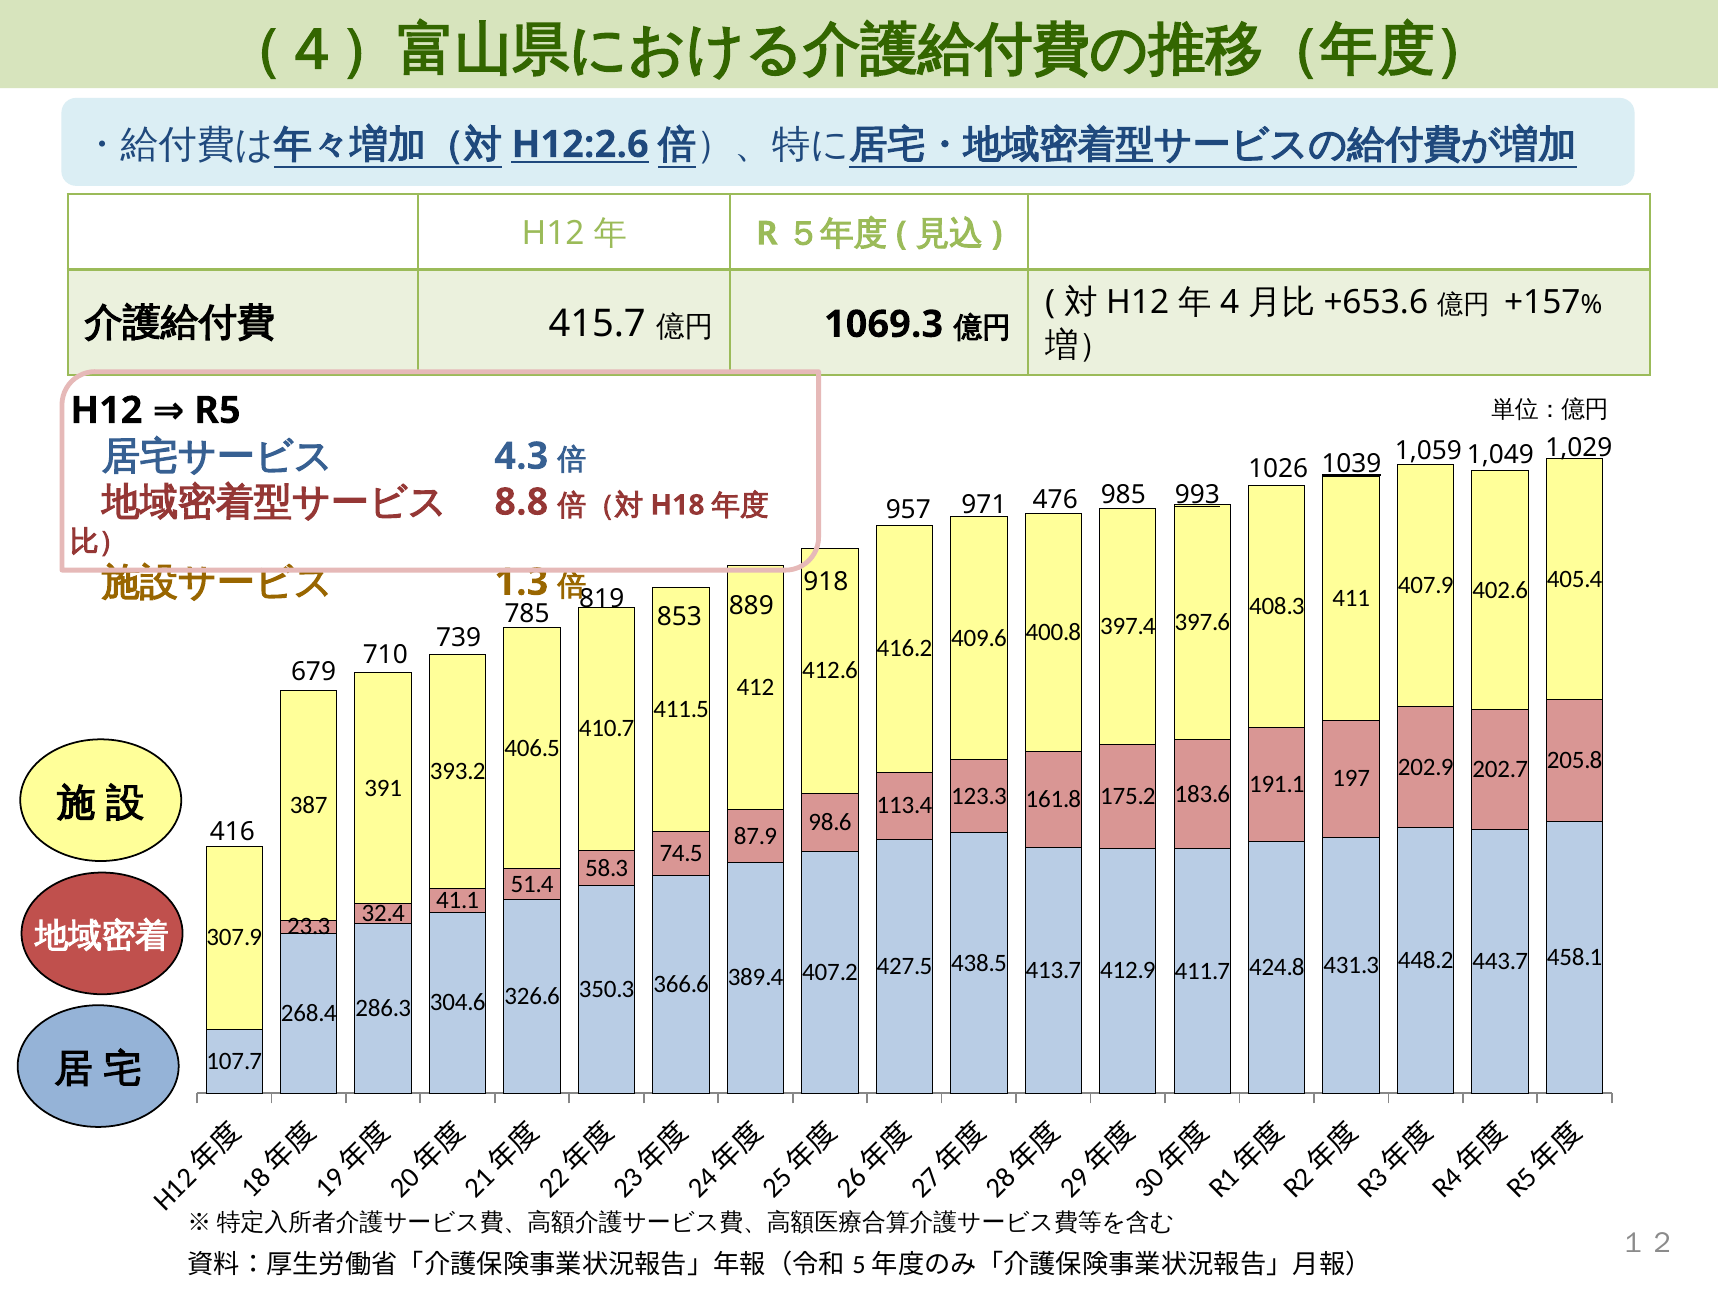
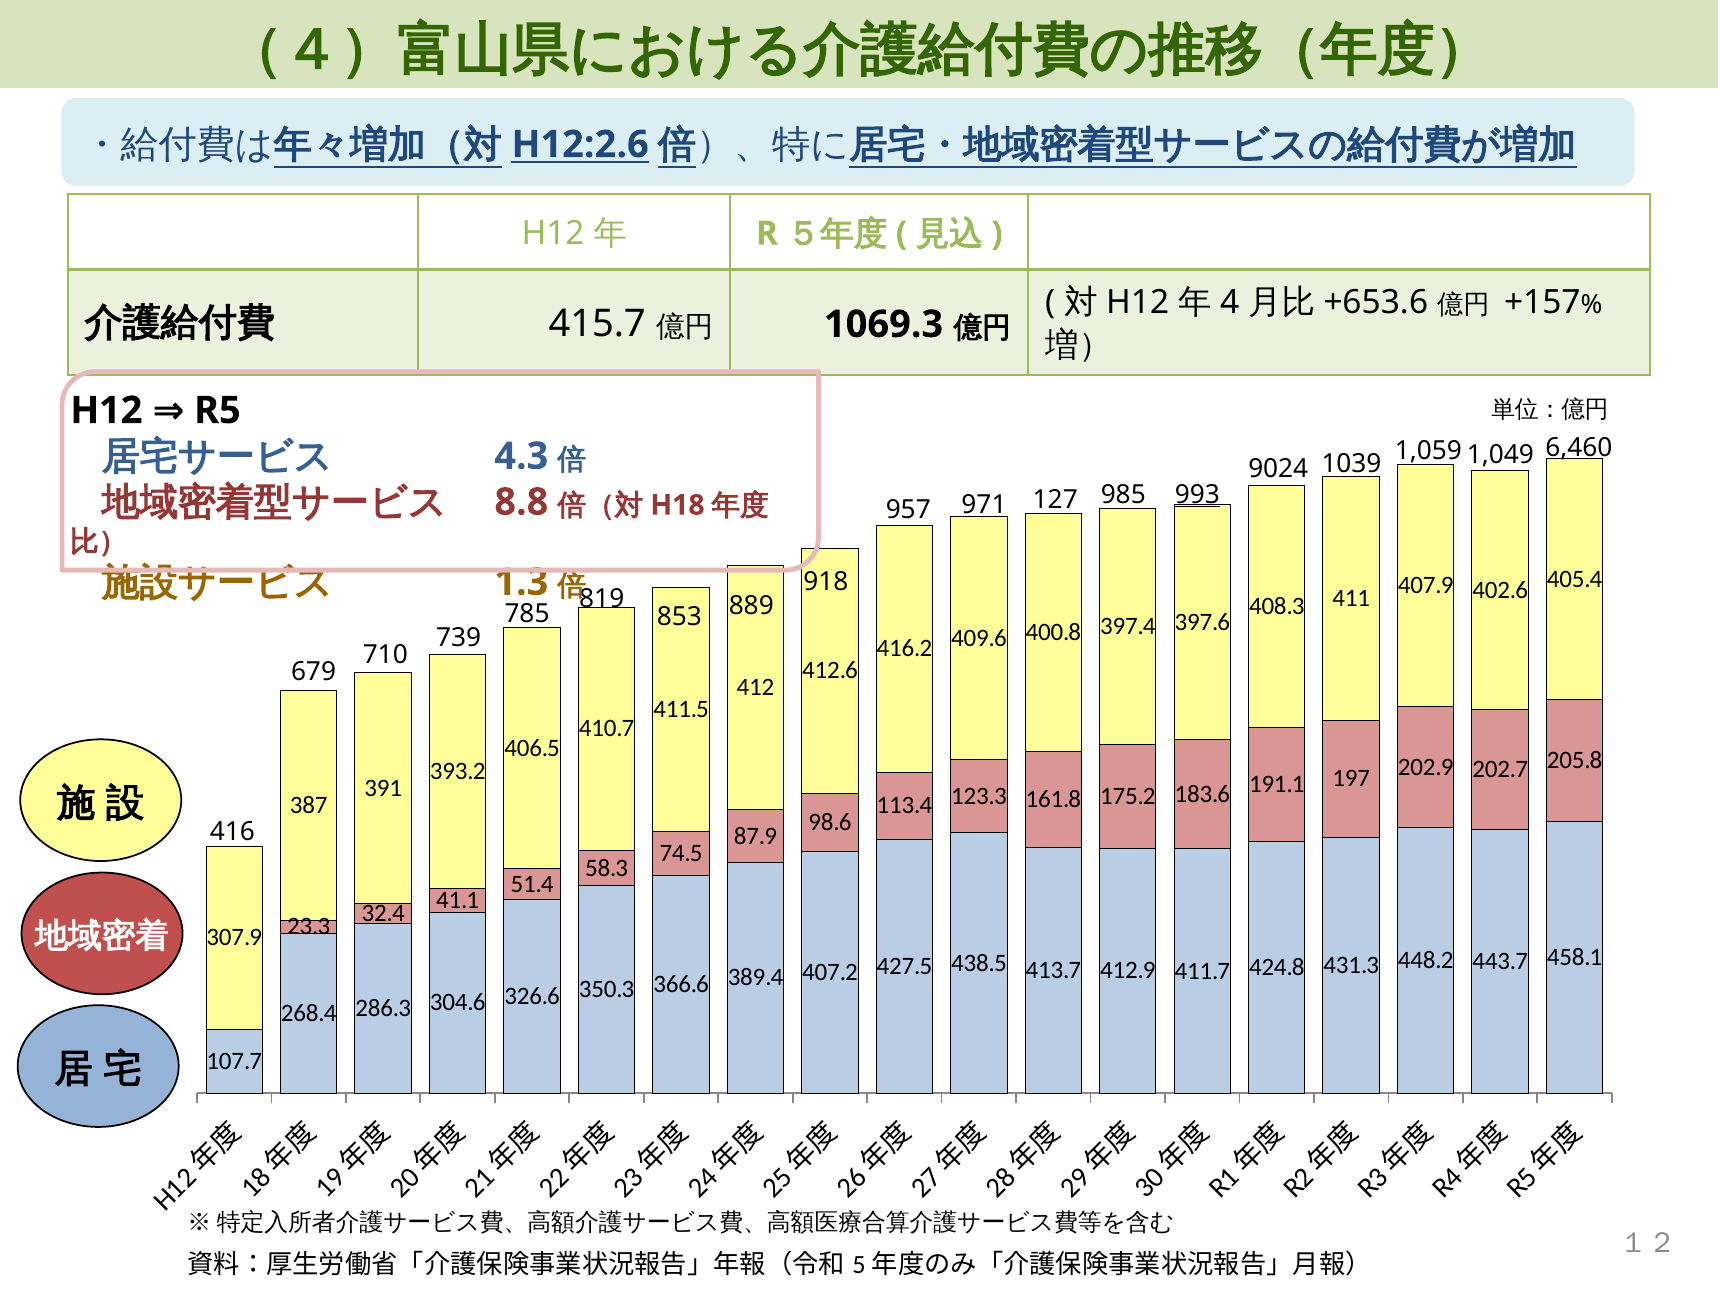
1,029: 1,029 -> 6,460
1039 underline: present -> none
1026: 1026 -> 9024
476: 476 -> 127
